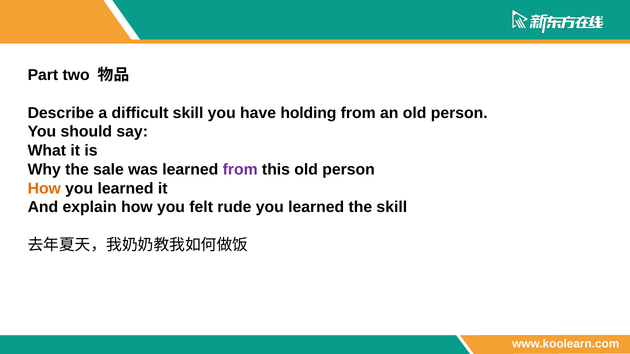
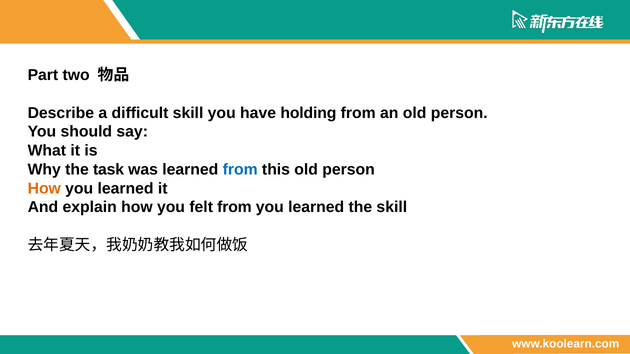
sale: sale -> task
from at (240, 170) colour: purple -> blue
felt rude: rude -> from
